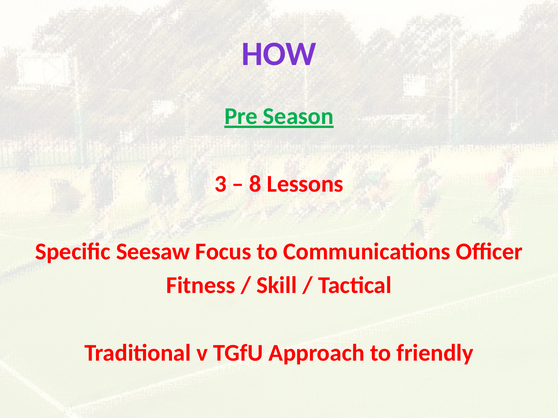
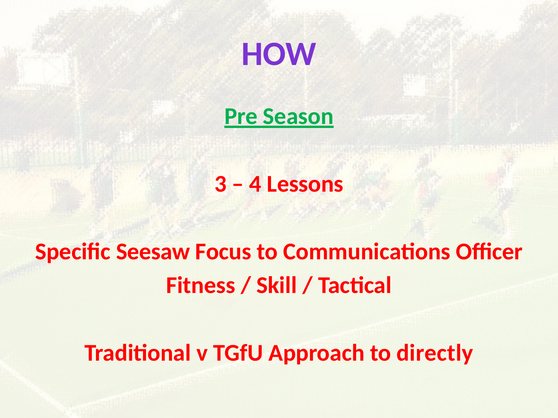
8: 8 -> 4
friendly: friendly -> directly
